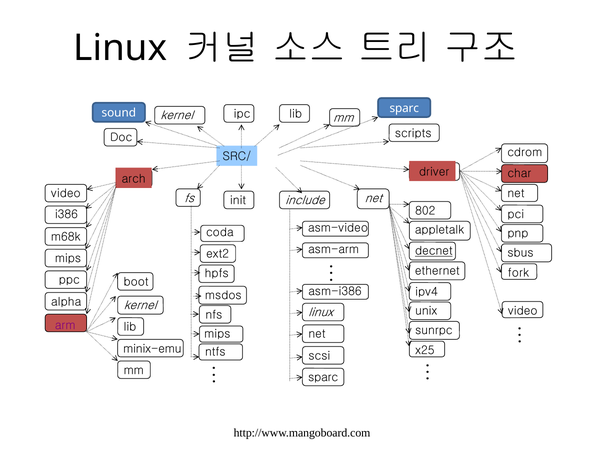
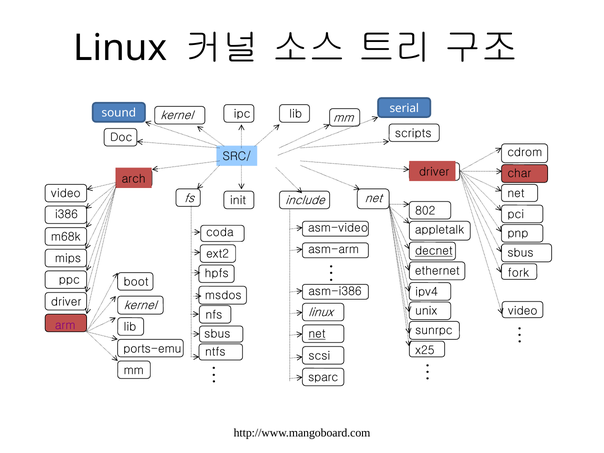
sound sparc: sparc -> serial
alpha at (66, 302): alpha -> driver
mips at (217, 334): mips -> sbus
net at (317, 334) underline: none -> present
minix-emu: minix-emu -> ports-emu
